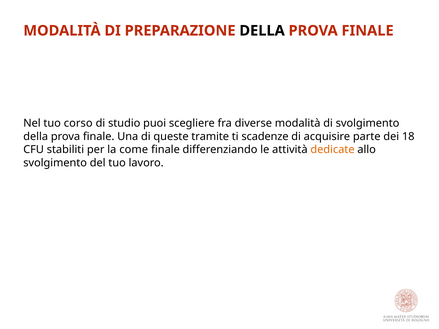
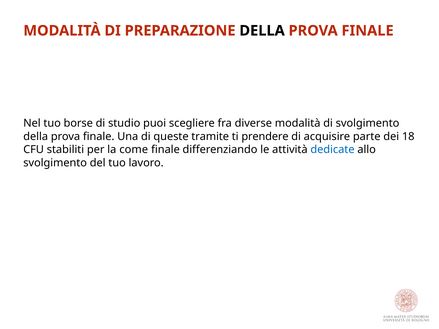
corso: corso -> borse
scadenze: scadenze -> prendere
dedicate colour: orange -> blue
